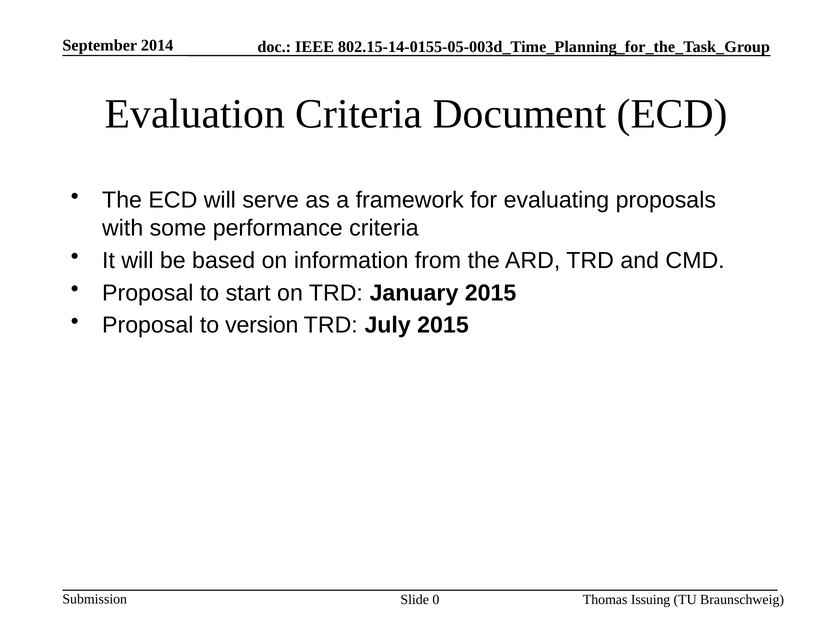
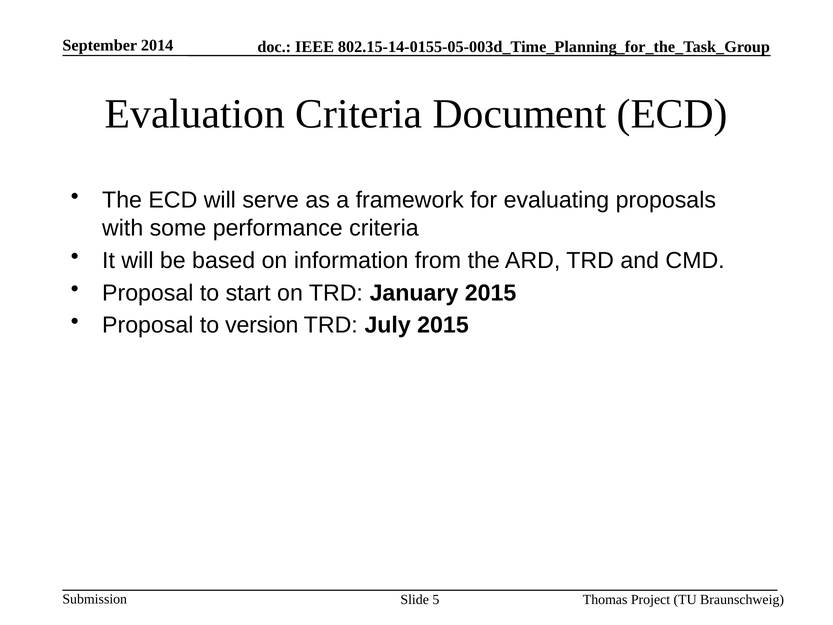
0: 0 -> 5
Issuing: Issuing -> Project
